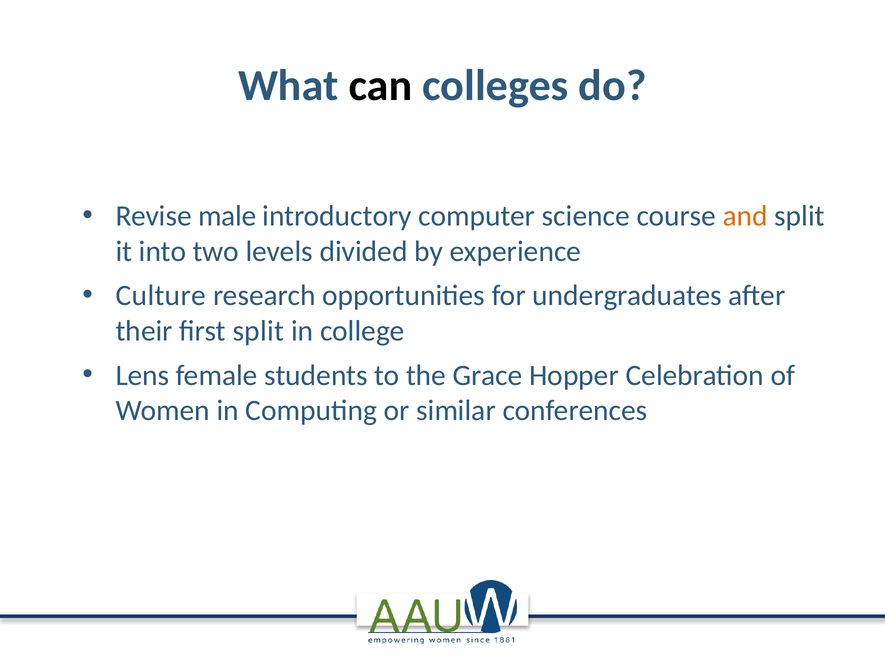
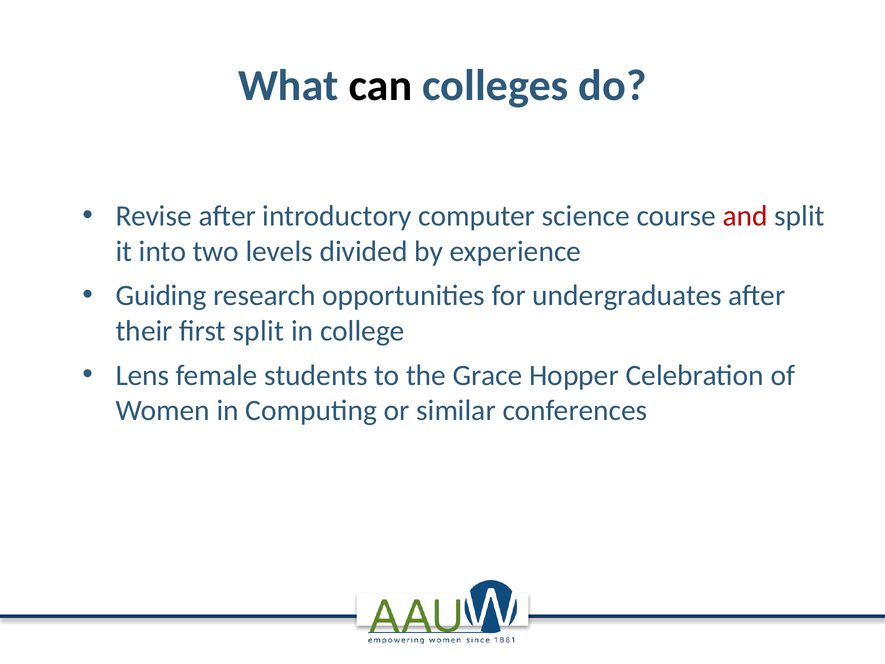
Revise male: male -> after
and colour: orange -> red
Culture: Culture -> Guiding
